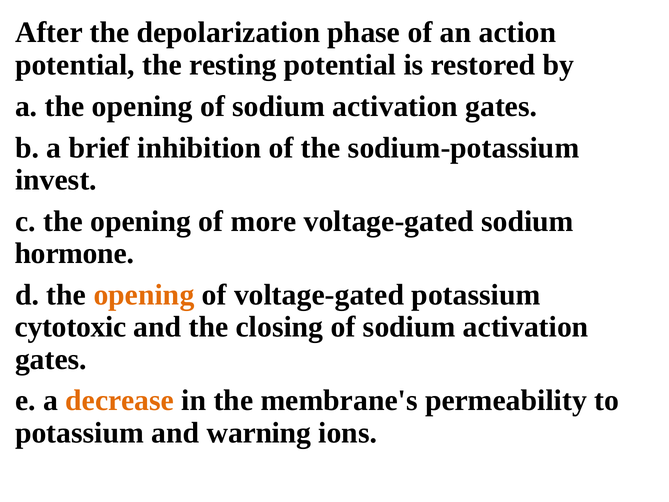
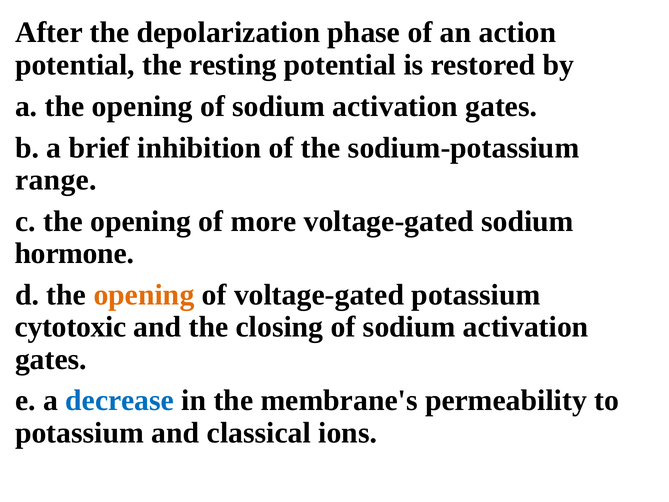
invest: invest -> range
decrease colour: orange -> blue
warning: warning -> classical
